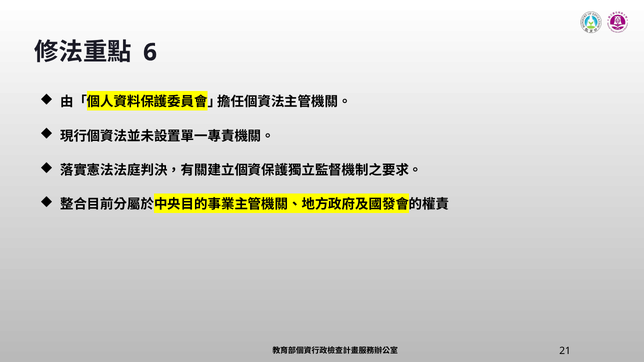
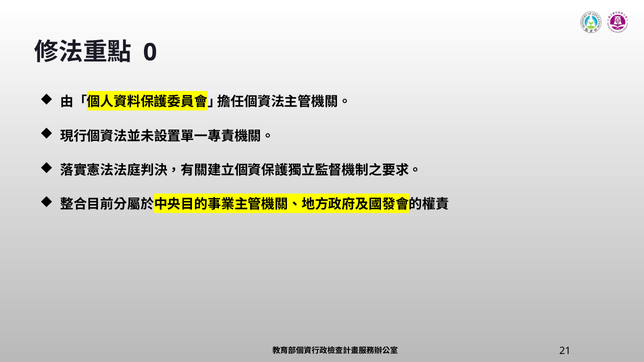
6: 6 -> 0
